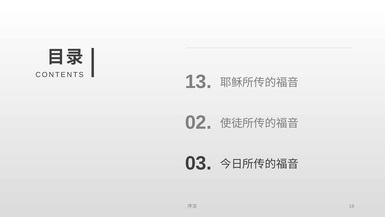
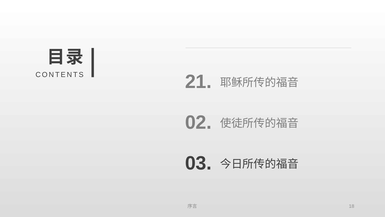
13: 13 -> 21
